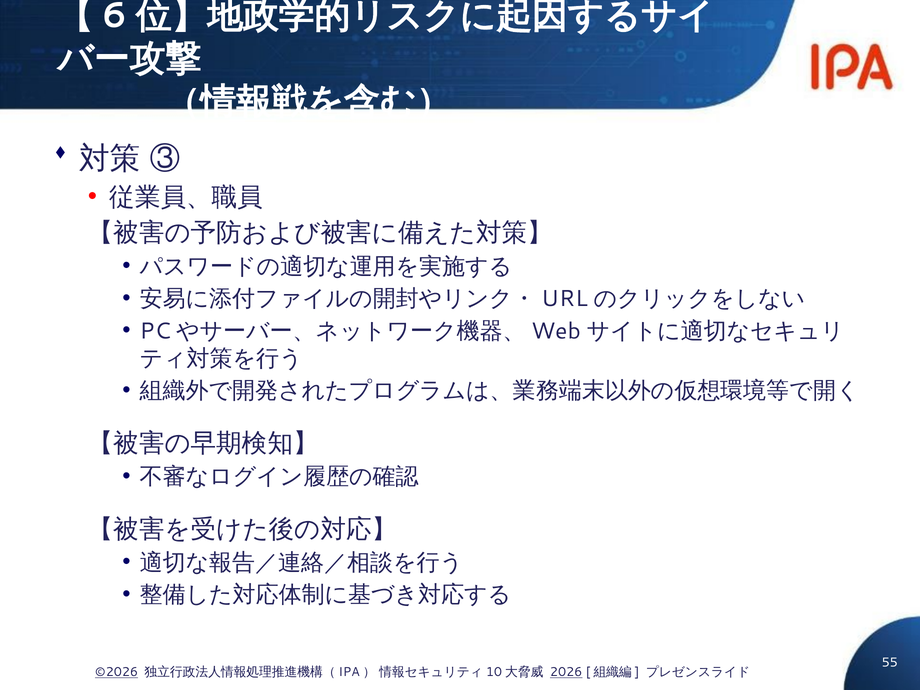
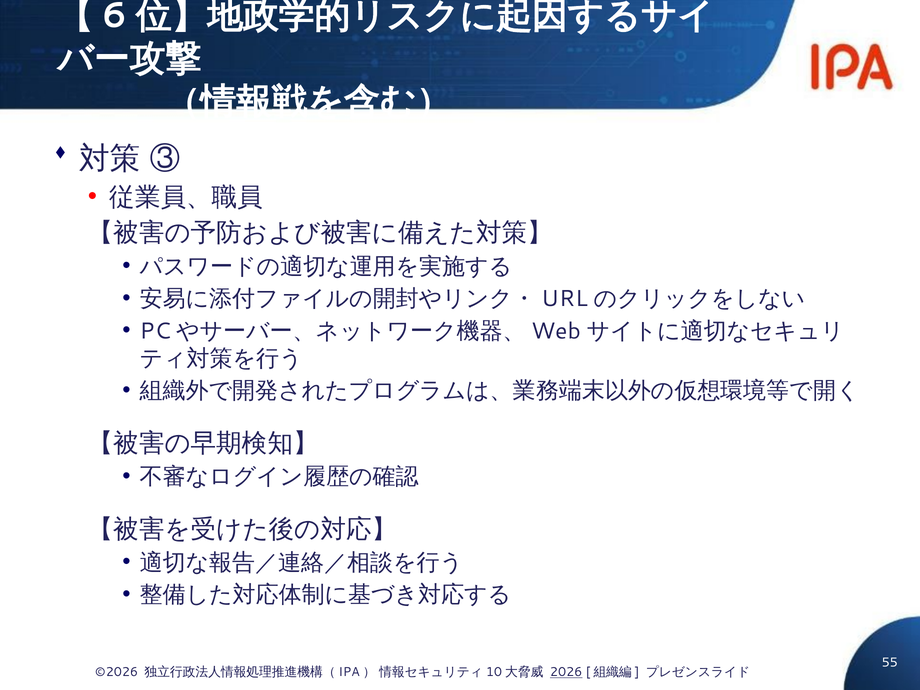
©2026 underline: present -> none
